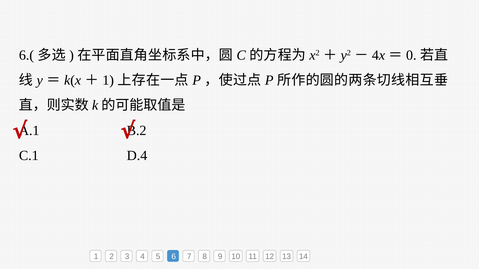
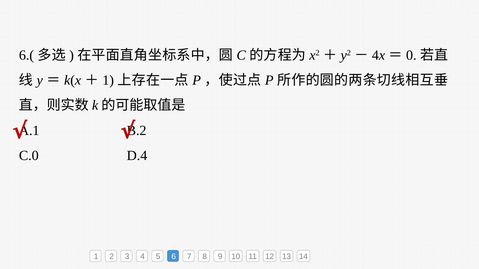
C.1: C.1 -> C.0
